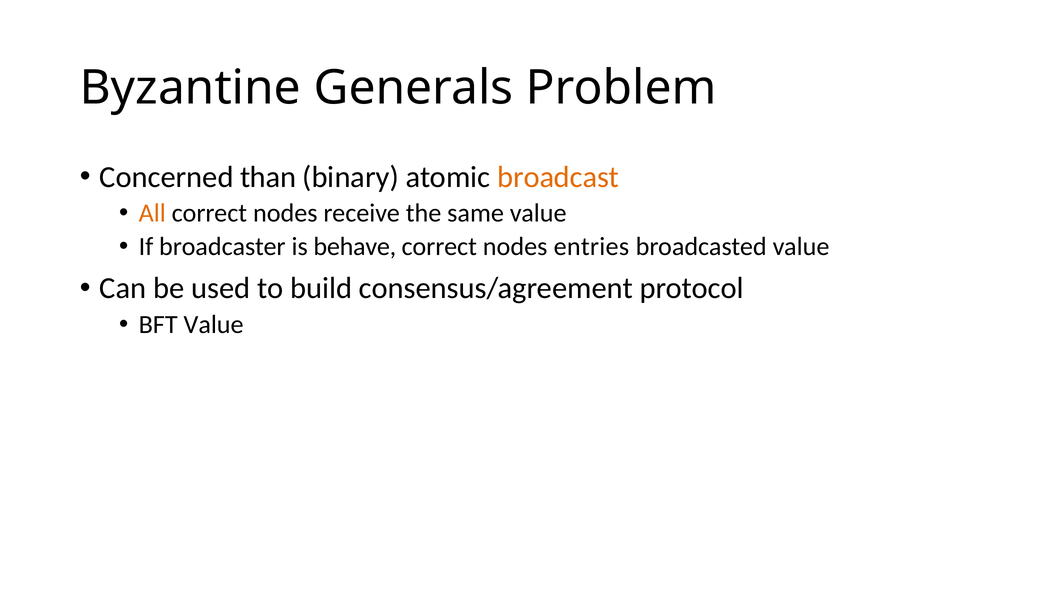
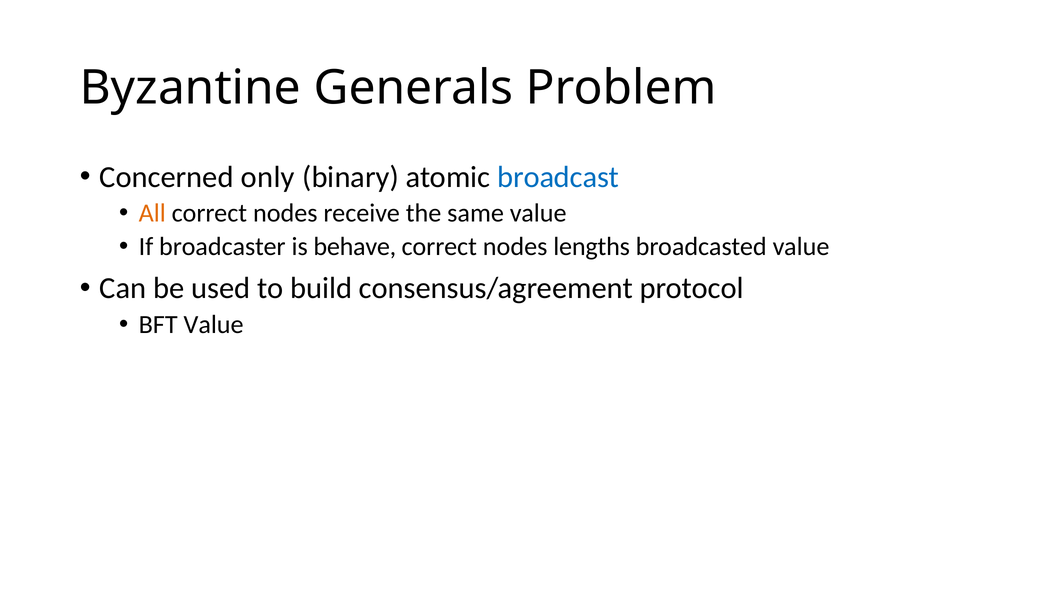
than: than -> only
broadcast colour: orange -> blue
entries: entries -> lengths
